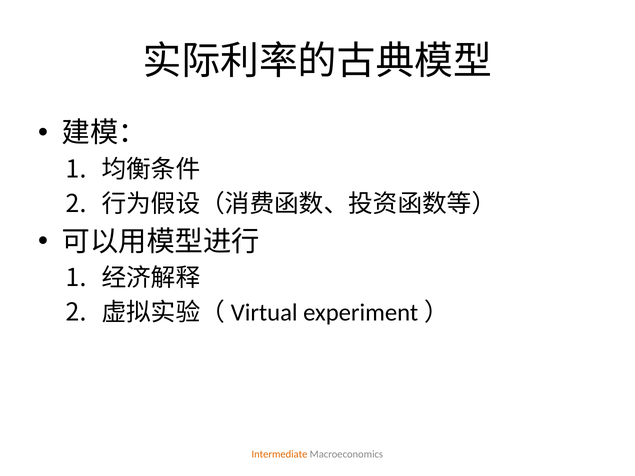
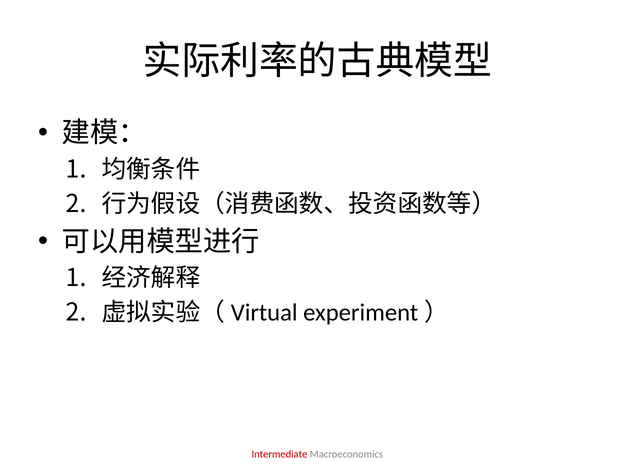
Intermediate colour: orange -> red
